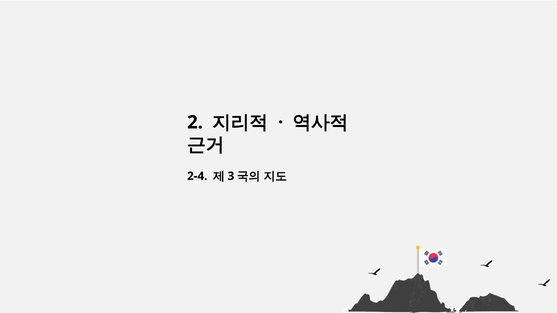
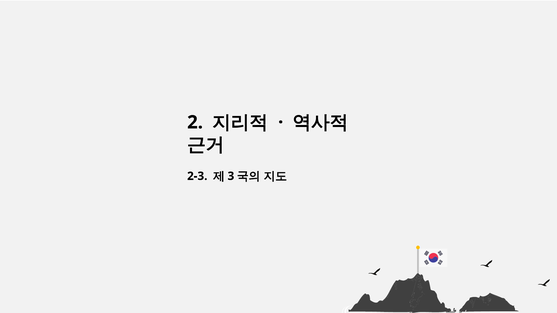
2-4: 2-4 -> 2-3
